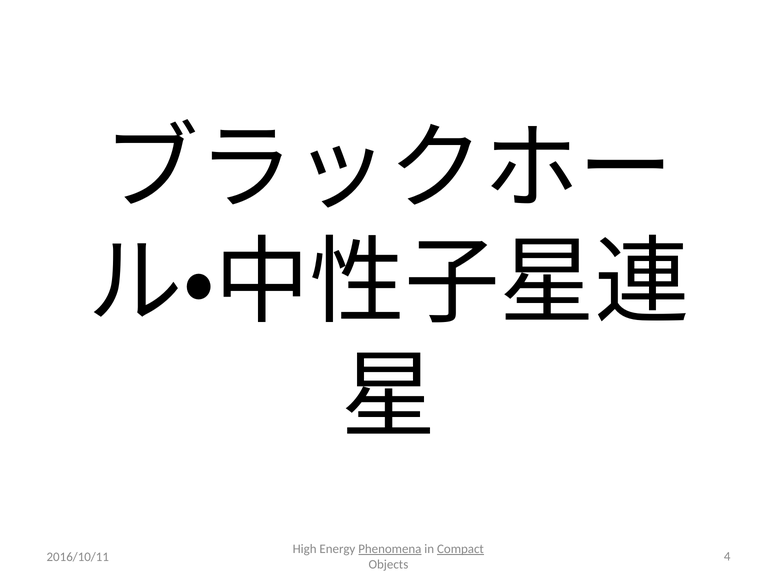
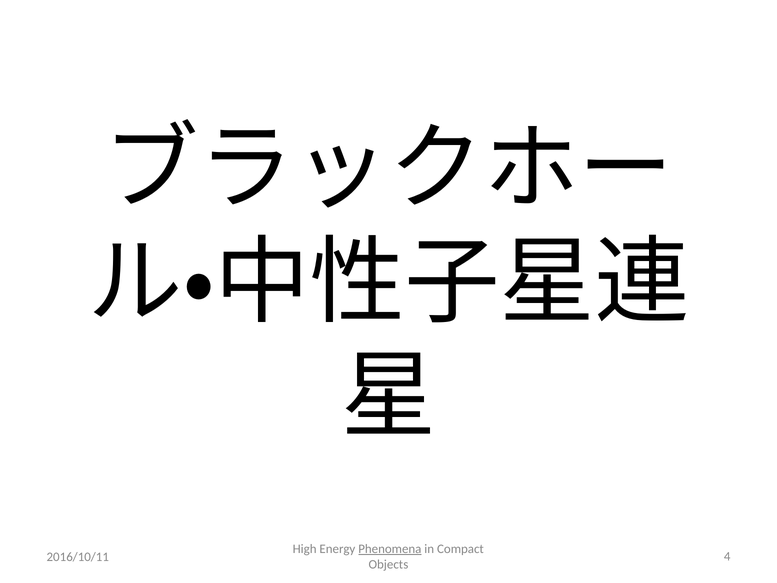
Compact underline: present -> none
